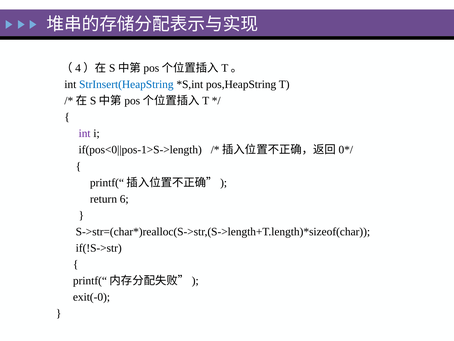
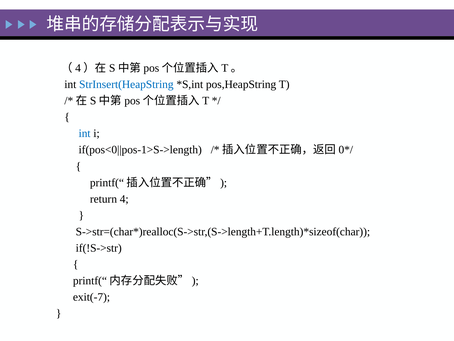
int at (85, 133) colour: purple -> blue
6: 6 -> 4
exit(-0: exit(-0 -> exit(-7
